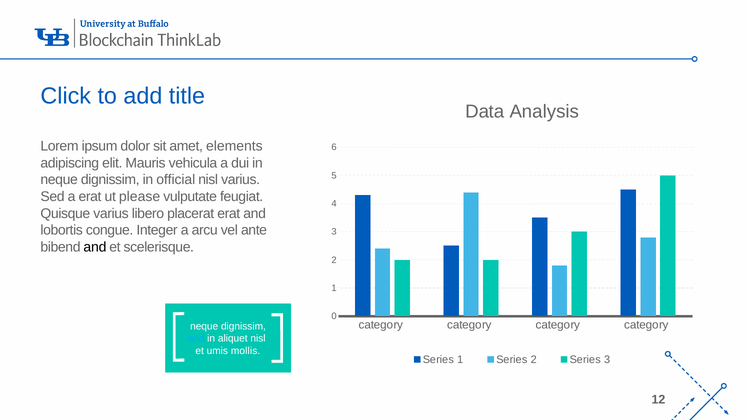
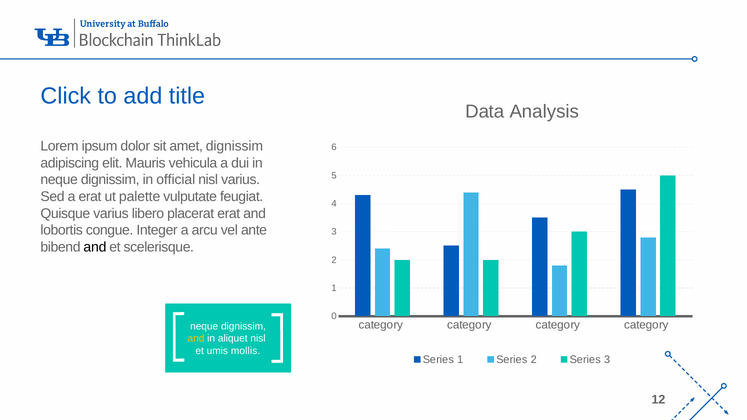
amet elements: elements -> dignissim
please: please -> palette
and at (196, 339) colour: light blue -> yellow
